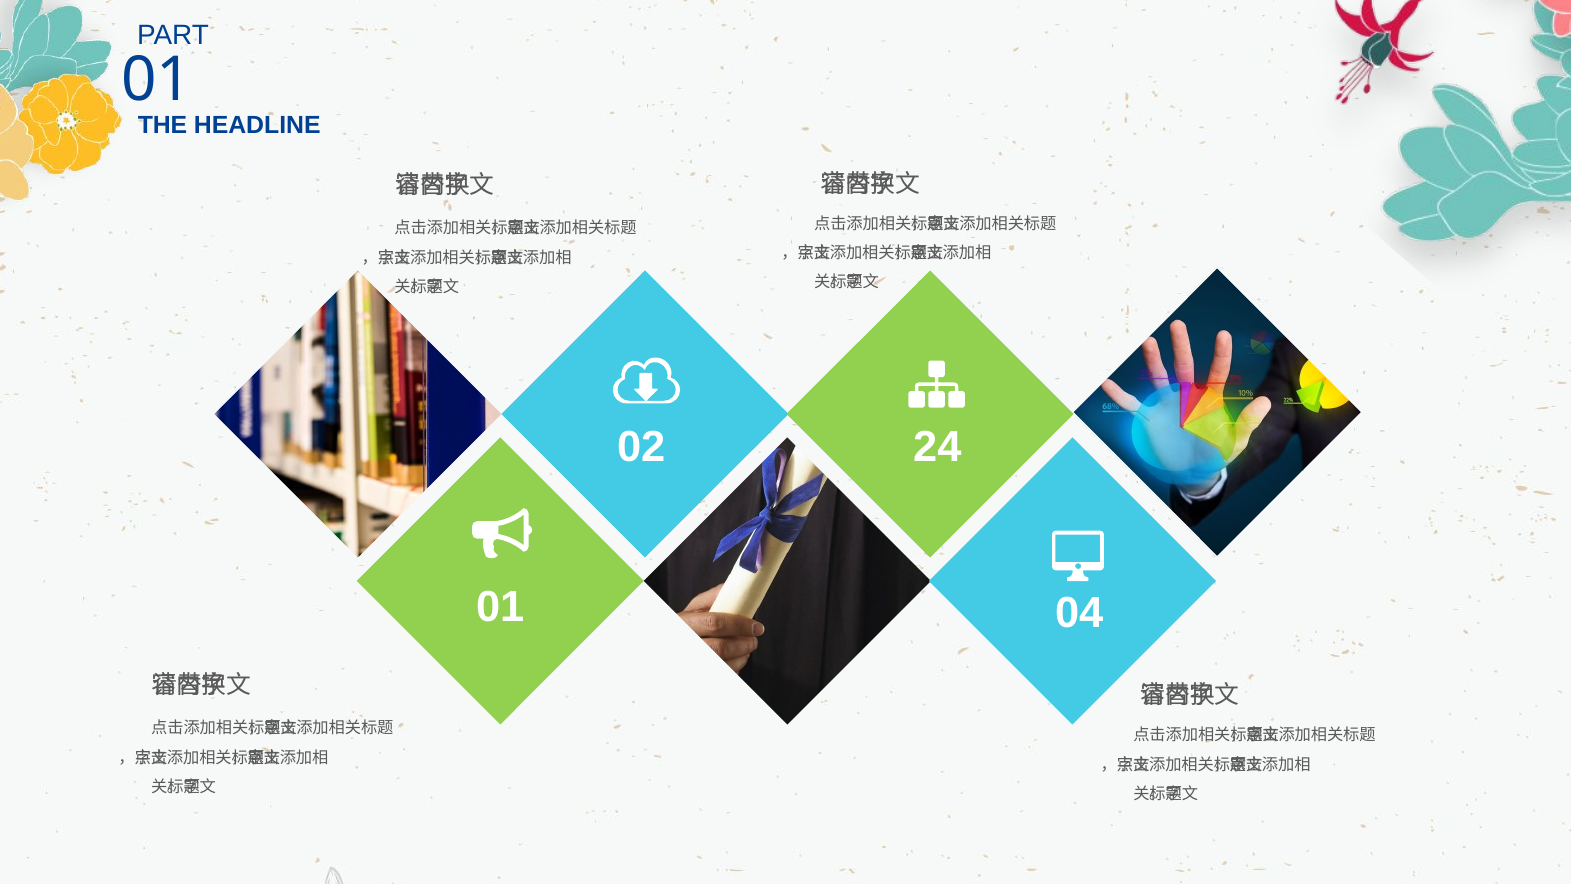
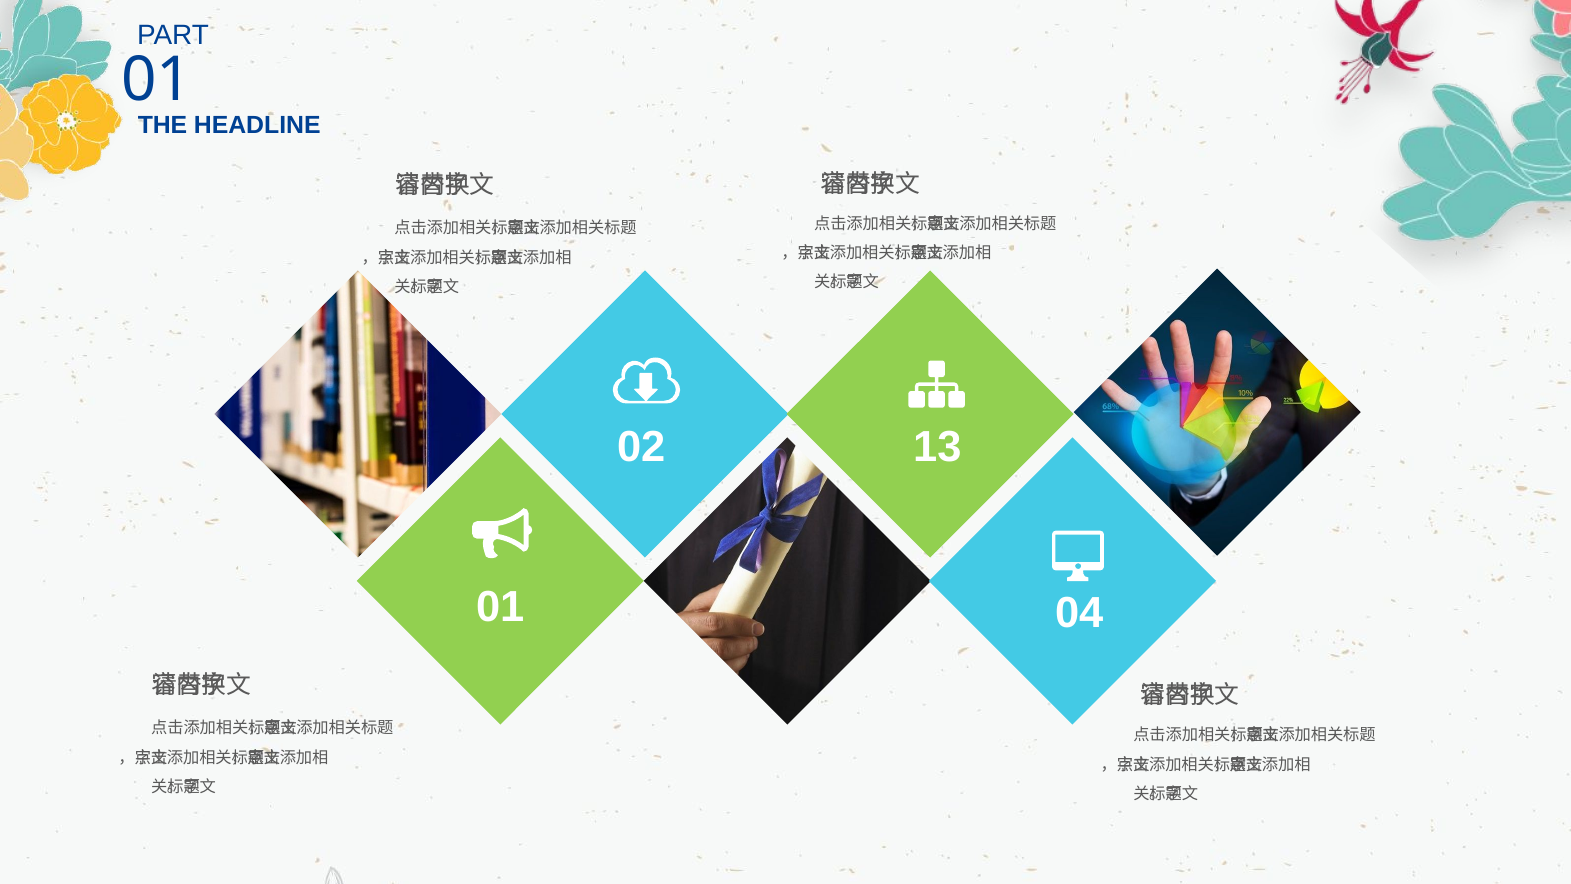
24: 24 -> 13
